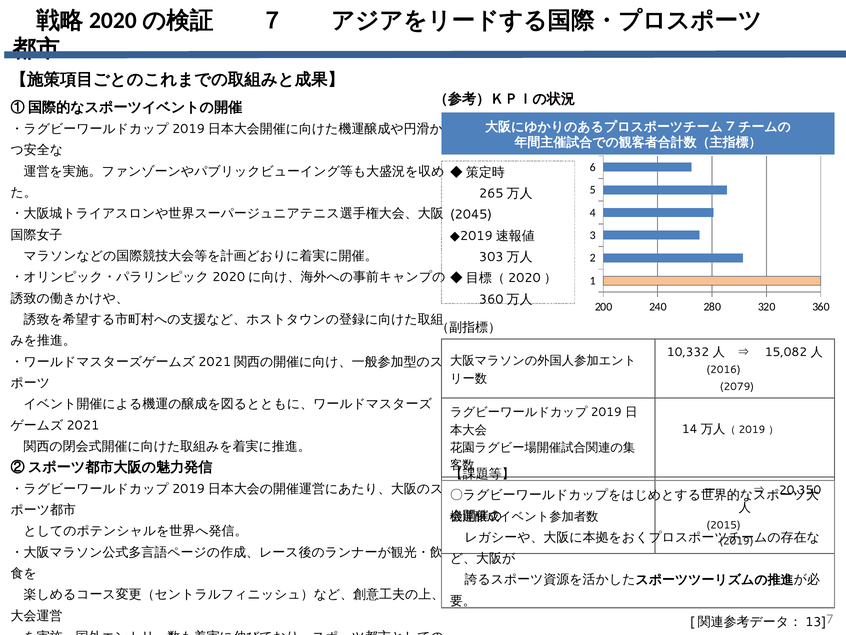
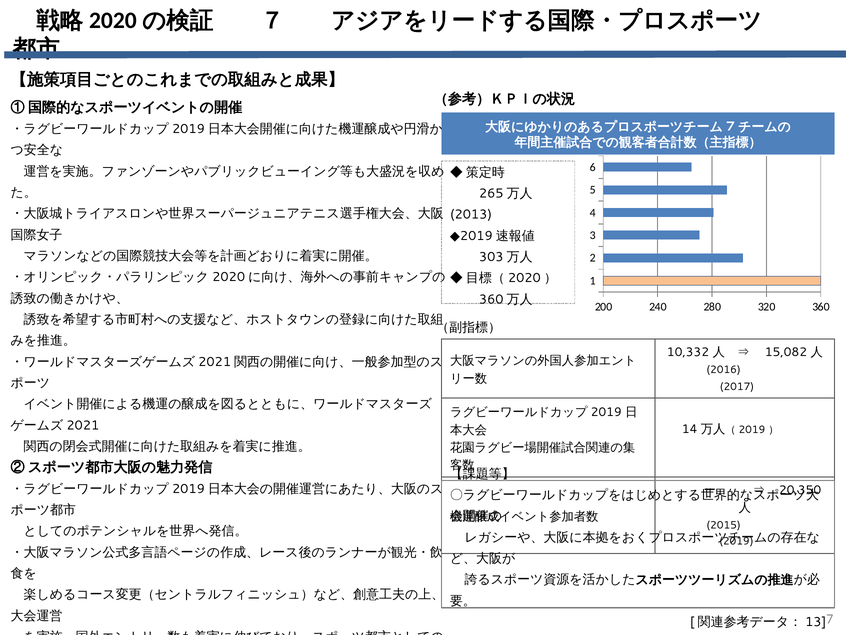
2045: 2045 -> 2013
2079: 2079 -> 2017
